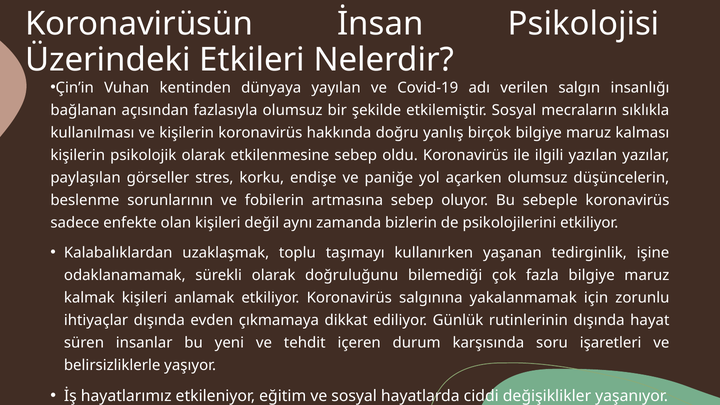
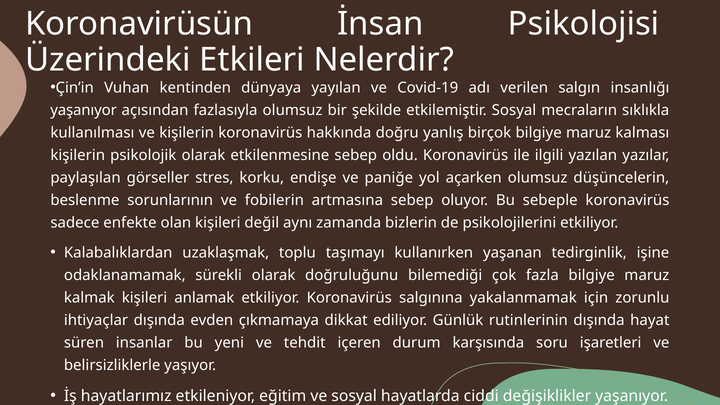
bağlanan at (83, 110): bağlanan -> yaşanıyor
